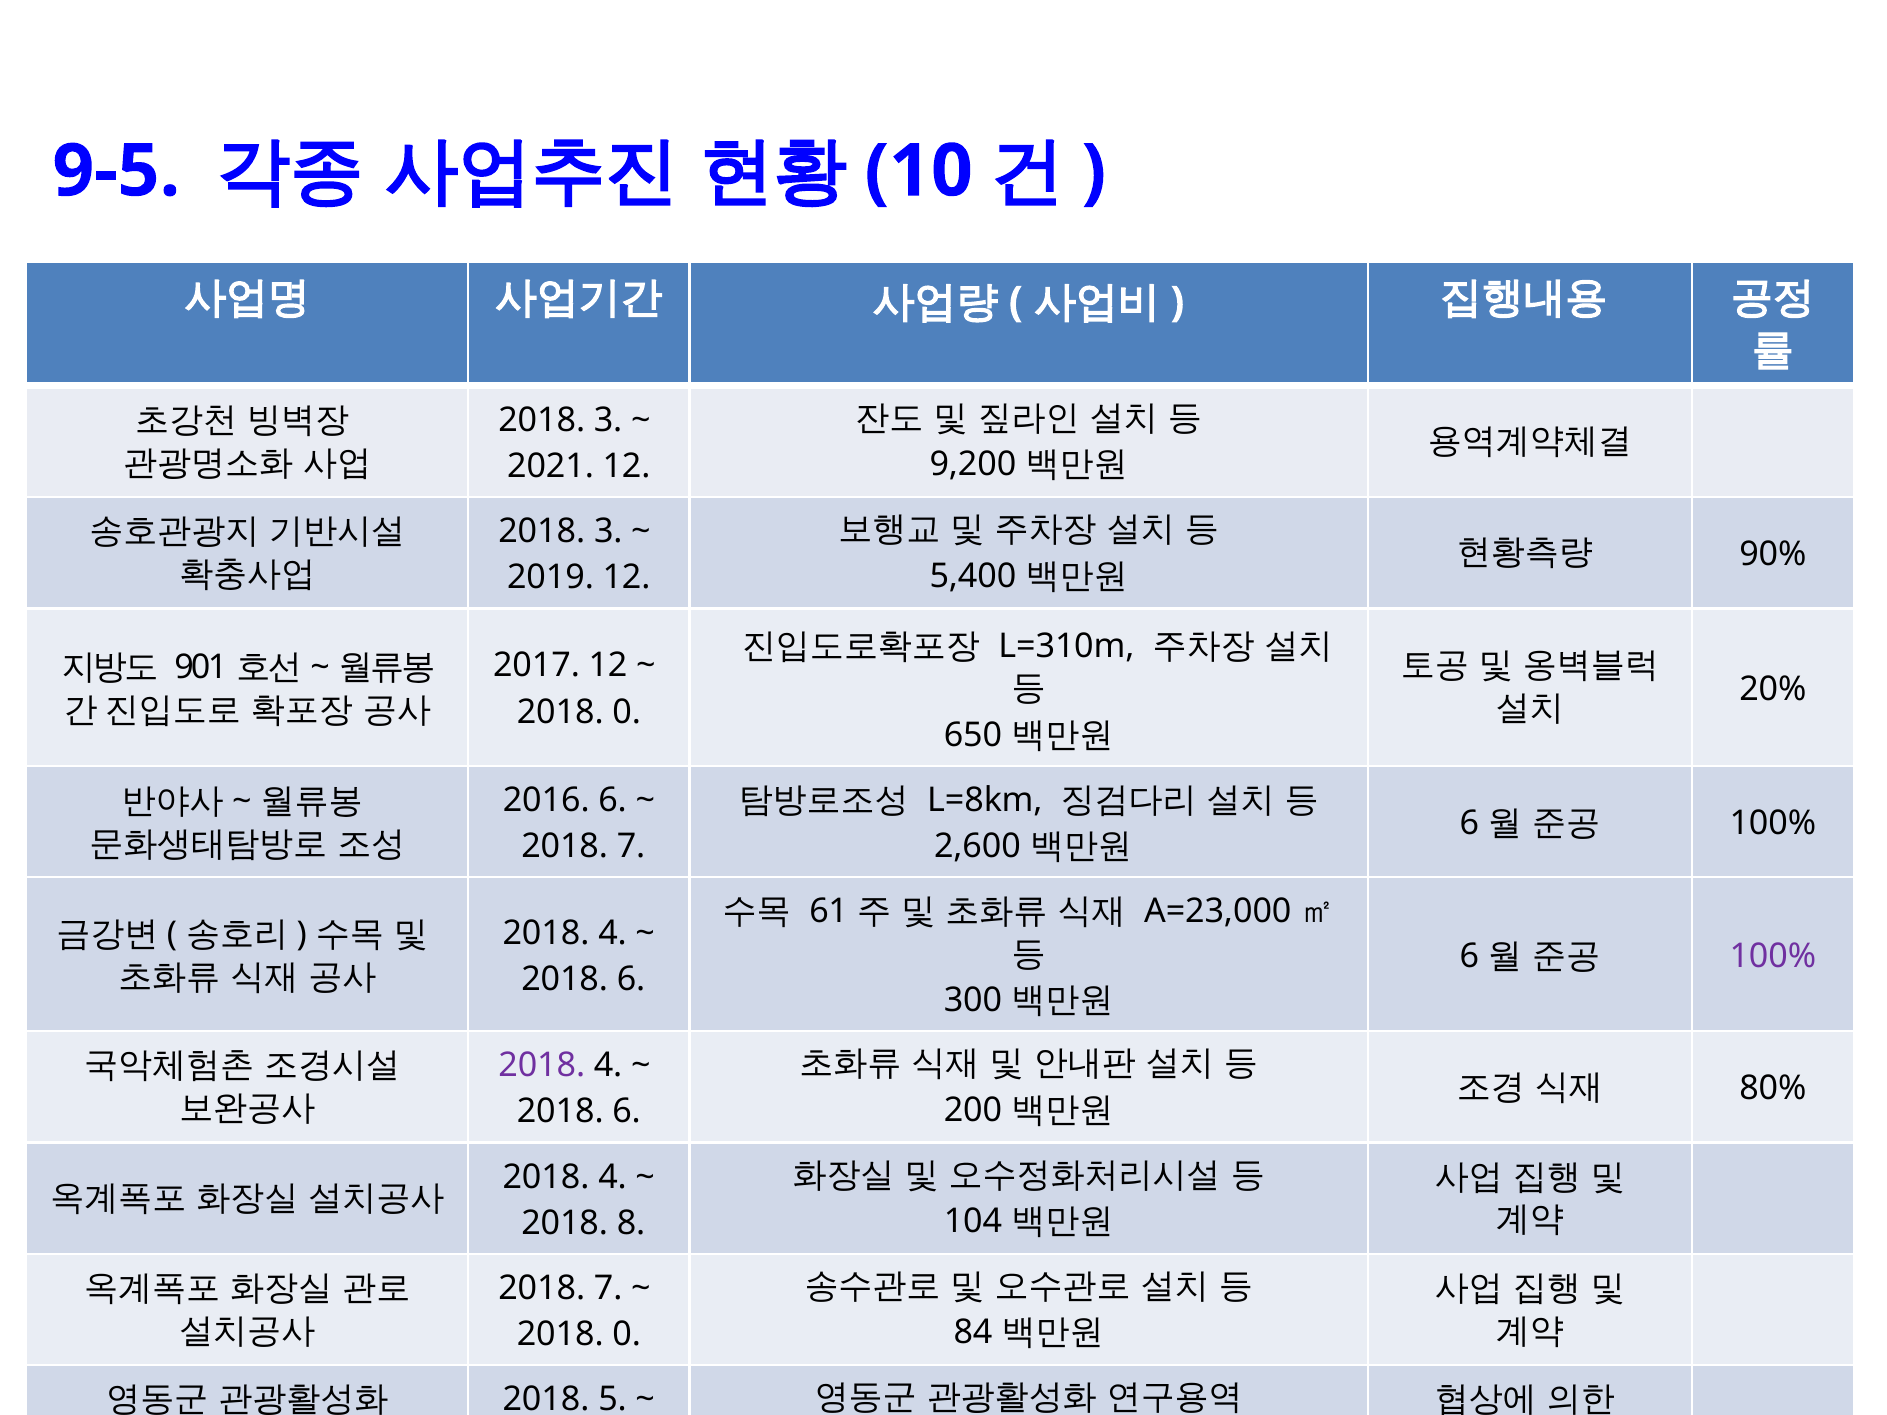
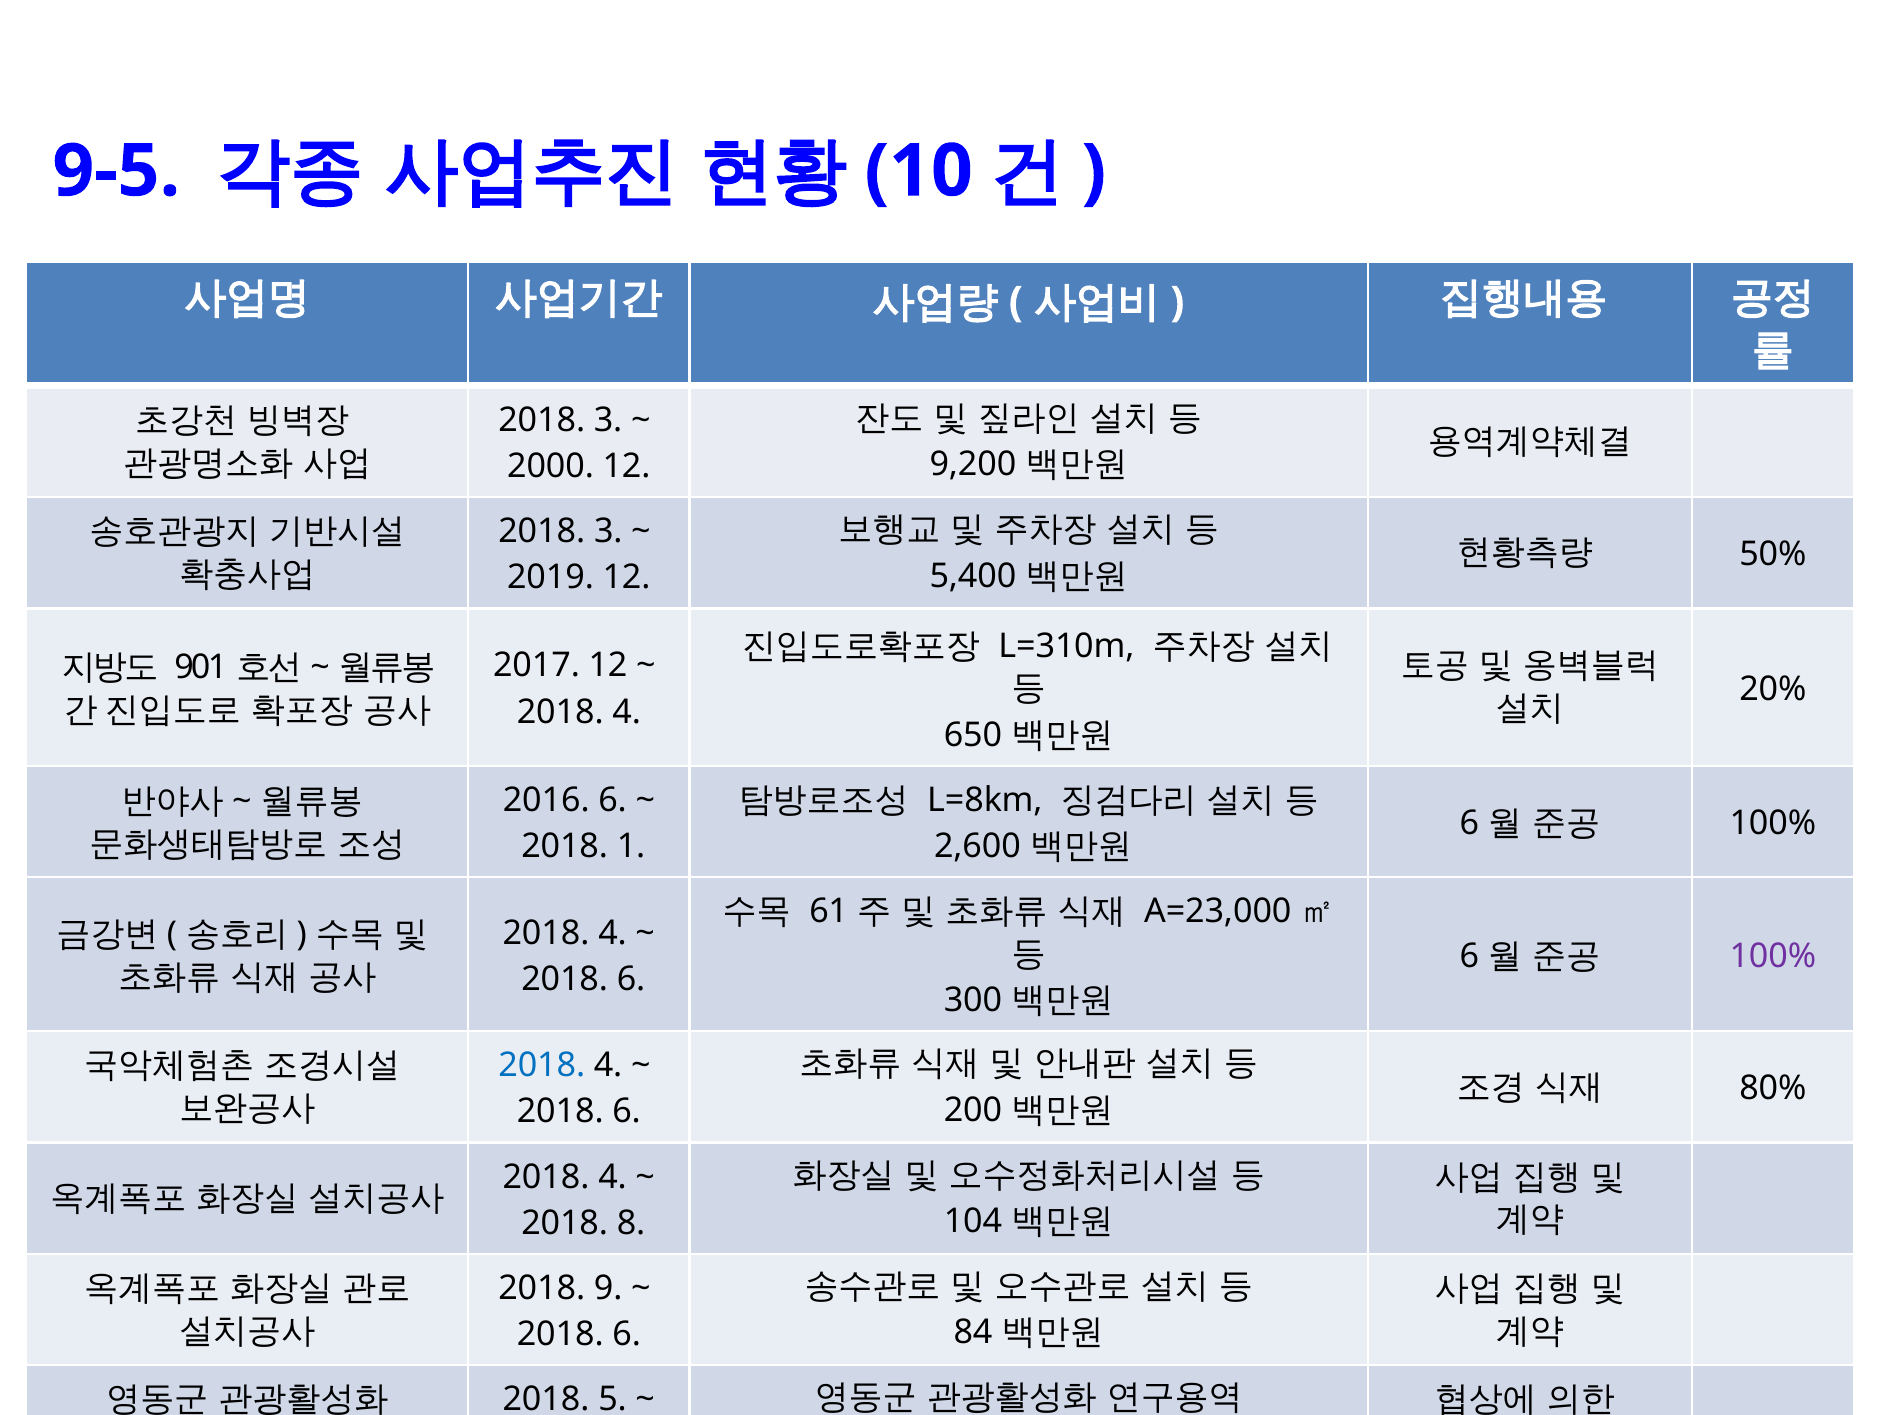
2021: 2021 -> 2000
90%: 90% -> 50%
0 at (627, 712): 0 -> 4
7 at (631, 846): 7 -> 1
2018 at (542, 1066) colour: purple -> blue
7 at (608, 1288): 7 -> 9
0 at (627, 1335): 0 -> 6
